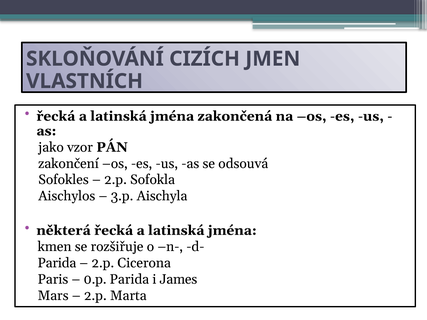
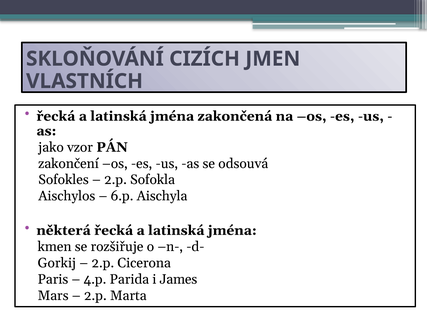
3.p: 3.p -> 6.p
Parida at (57, 263): Parida -> Gorkij
0.p: 0.p -> 4.p
